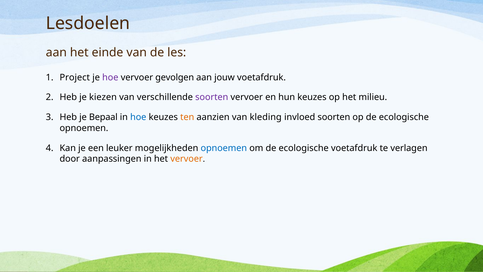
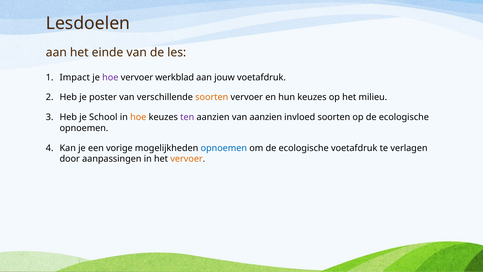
Project: Project -> Impact
gevolgen: gevolgen -> werkblad
kiezen: kiezen -> poster
soorten at (212, 97) colour: purple -> orange
Bepaal: Bepaal -> School
hoe at (138, 117) colour: blue -> orange
ten colour: orange -> purple
van kleding: kleding -> aanzien
leuker: leuker -> vorige
